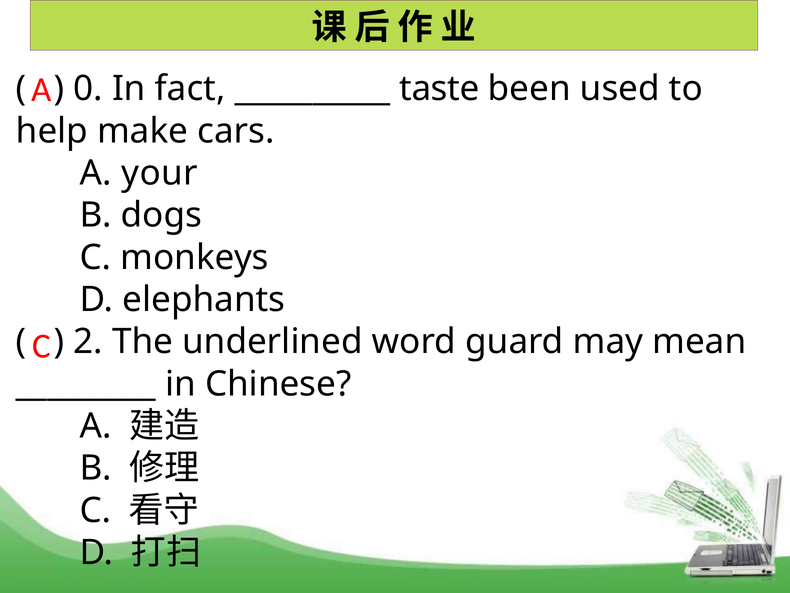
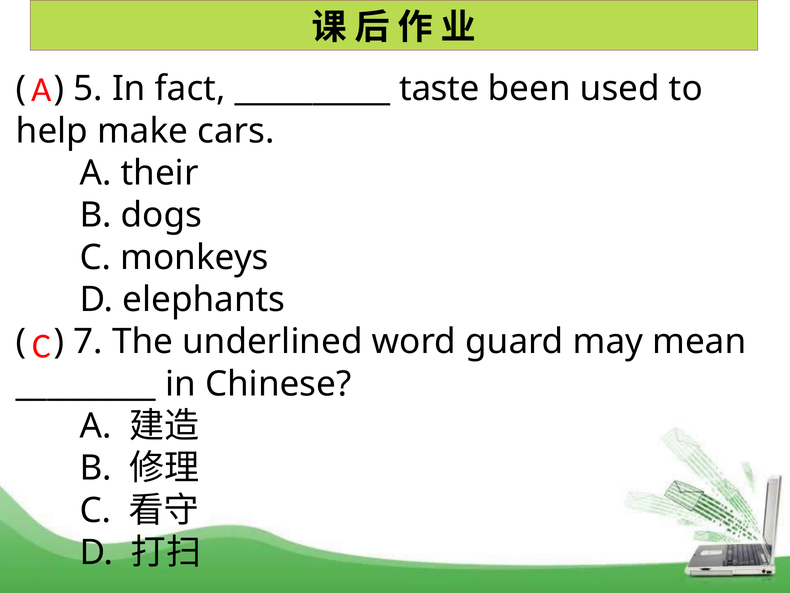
0: 0 -> 5
your: your -> their
2: 2 -> 7
